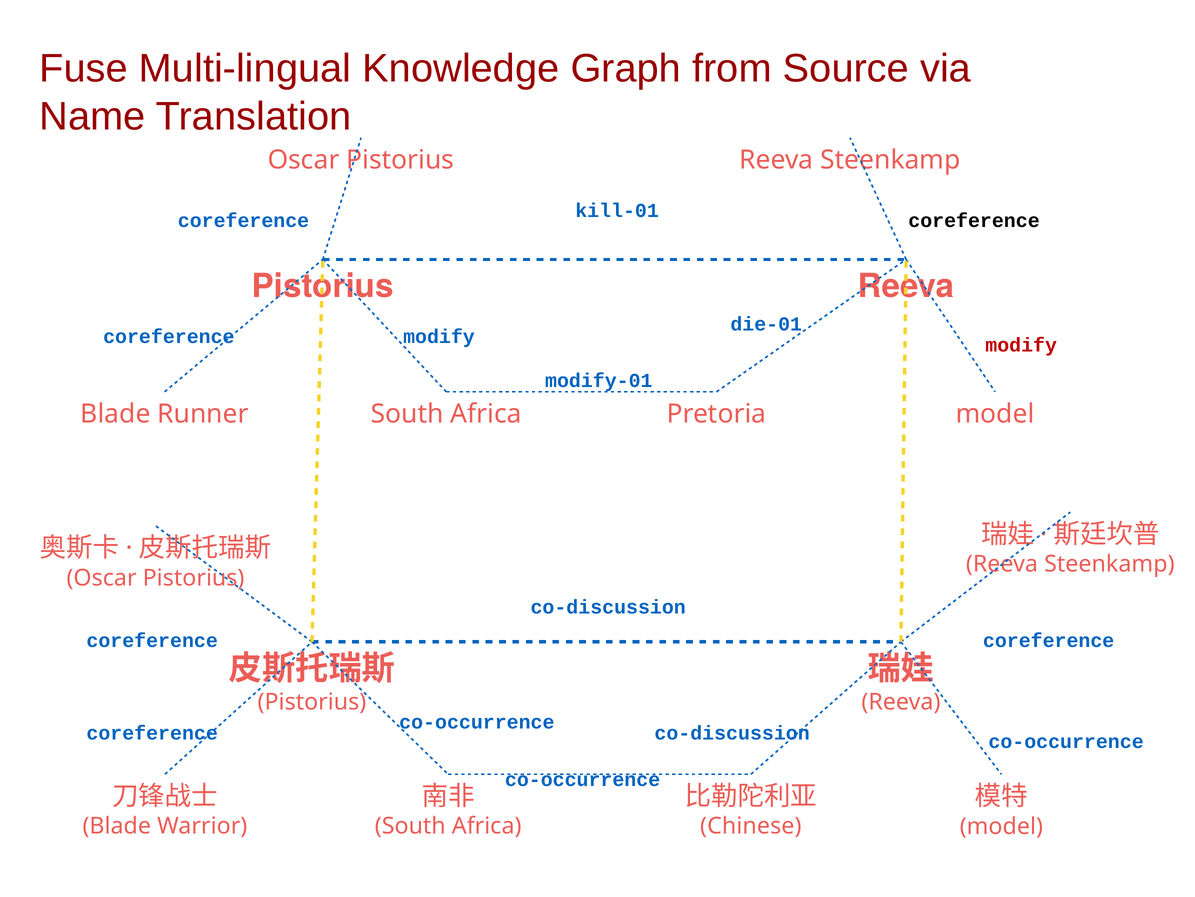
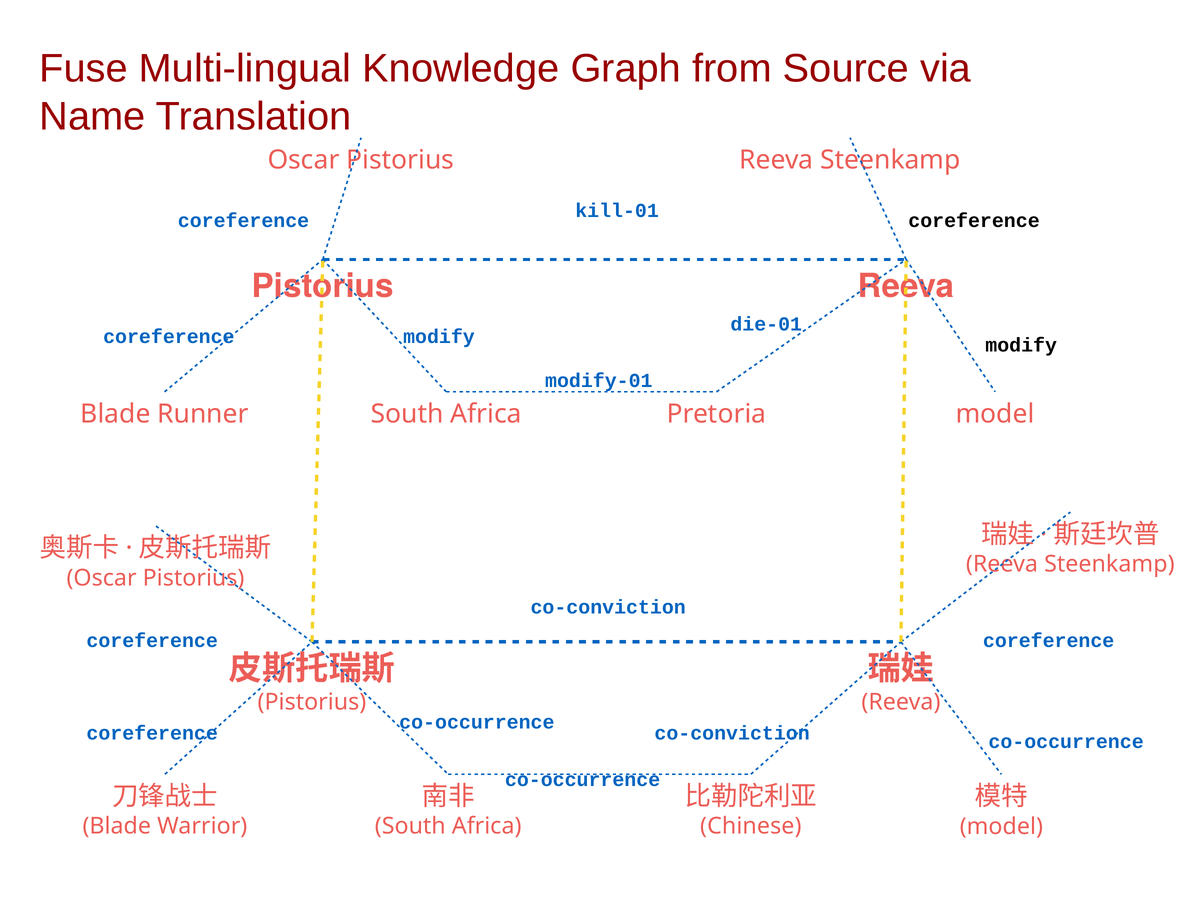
modify at (1021, 345) colour: red -> black
co-discussion at (608, 607): co-discussion -> co-conviction
co-discussion at (732, 732): co-discussion -> co-conviction
